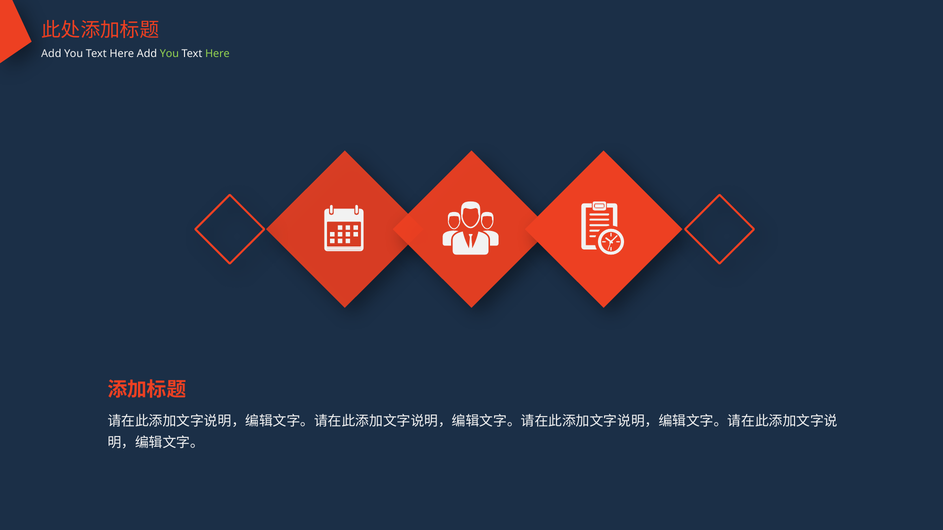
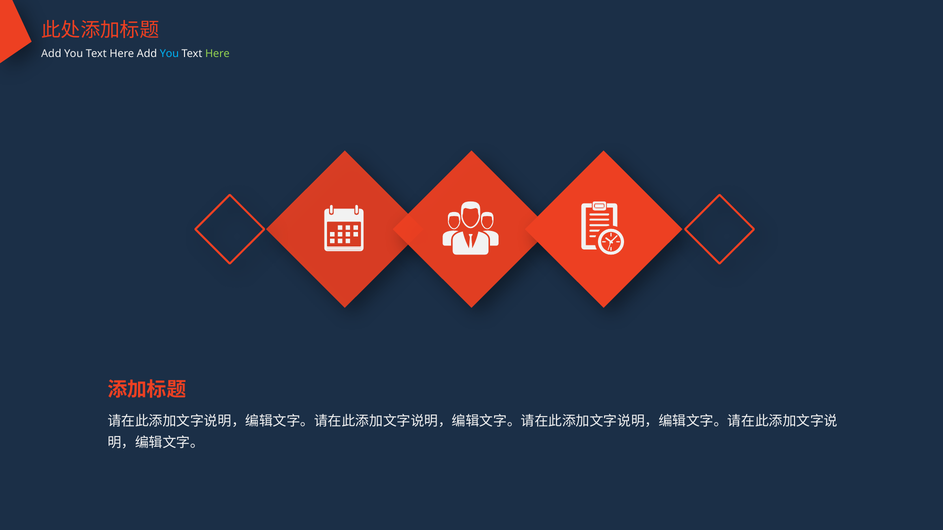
You at (169, 54) colour: light green -> light blue
